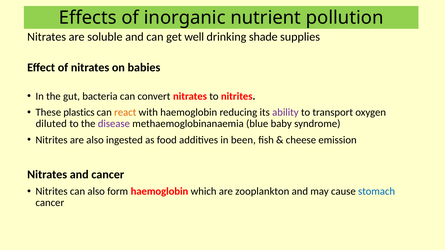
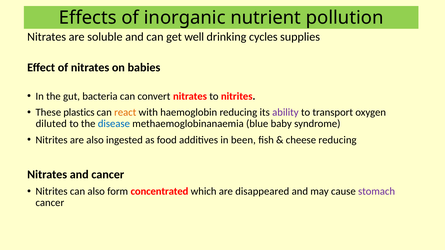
shade: shade -> cycles
disease colour: purple -> blue
cheese emission: emission -> reducing
form haemoglobin: haemoglobin -> concentrated
zooplankton: zooplankton -> disappeared
stomach colour: blue -> purple
